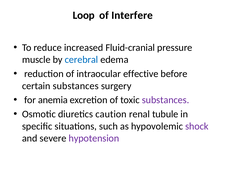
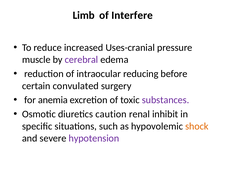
Loop: Loop -> Limb
Fluid-cranial: Fluid-cranial -> Uses-cranial
cerebral colour: blue -> purple
effective: effective -> reducing
certain substances: substances -> convulated
tubule: tubule -> inhibit
shock colour: purple -> orange
